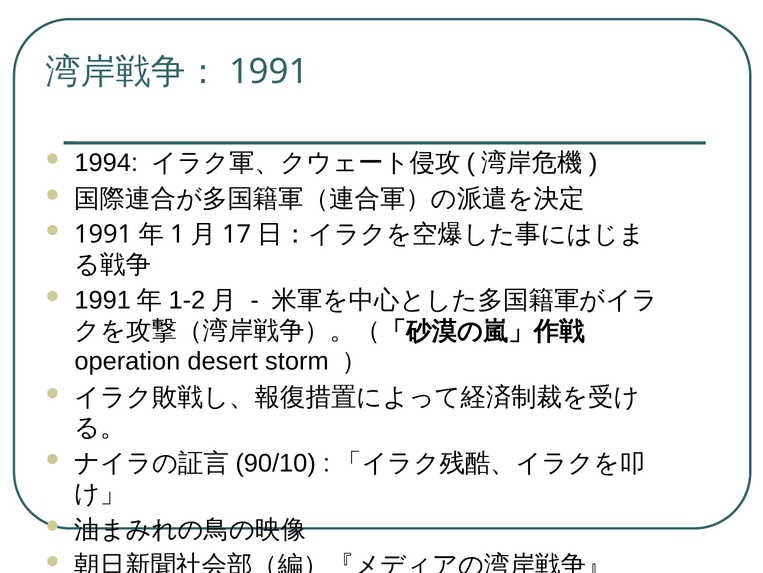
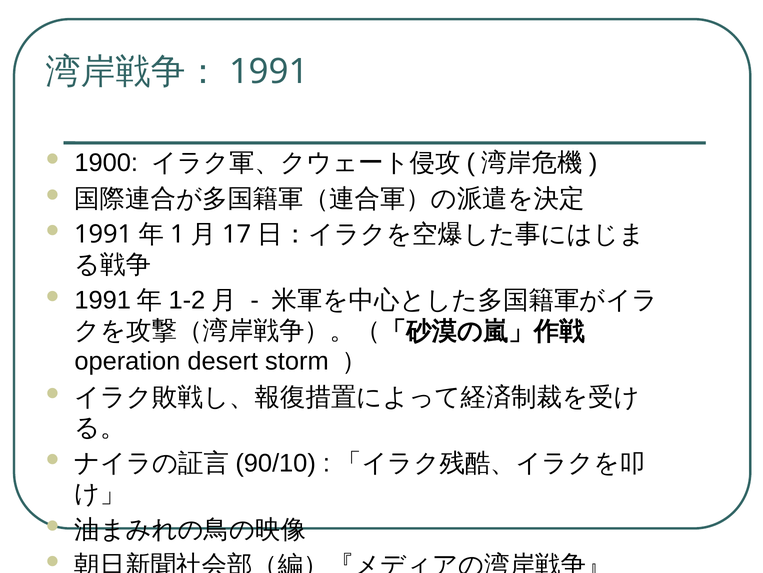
1994: 1994 -> 1900
